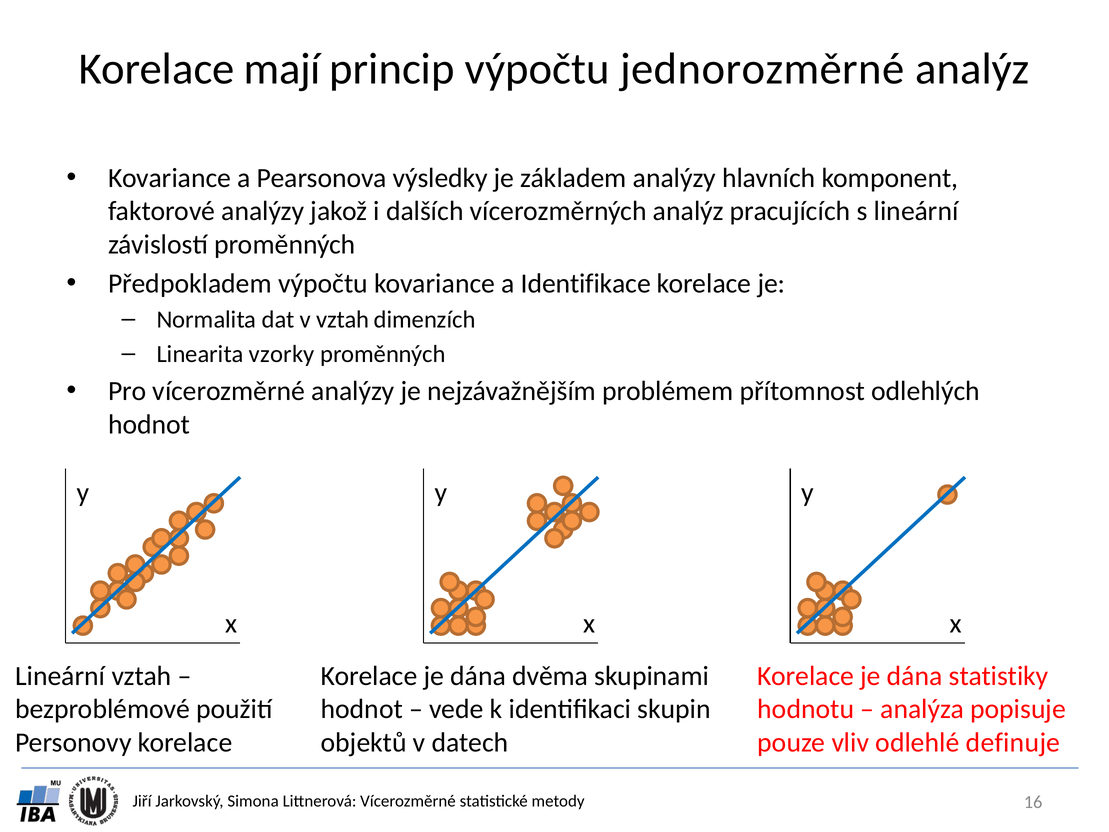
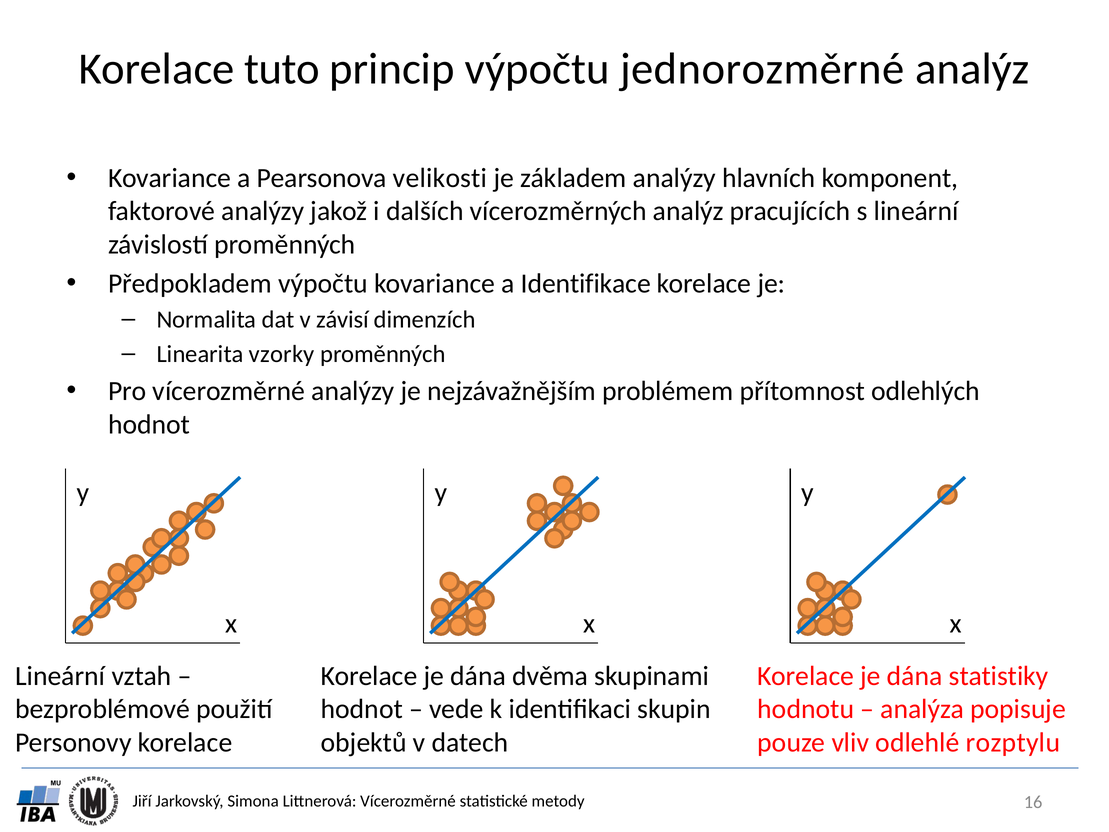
mají: mají -> tuto
výsledky: výsledky -> velikosti
v vztah: vztah -> závisí
definuje: definuje -> rozptylu
